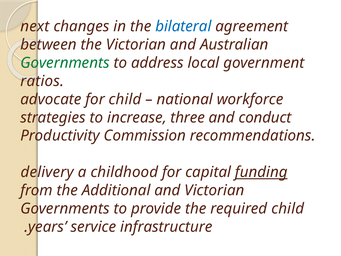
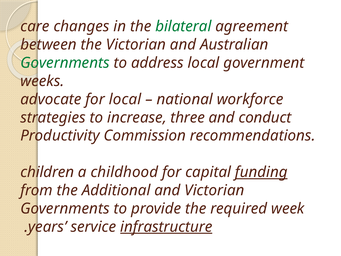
next: next -> care
bilateral colour: blue -> green
ratios: ratios -> weeks
for child: child -> local
delivery: delivery -> children
required child: child -> week
infrastructure underline: none -> present
